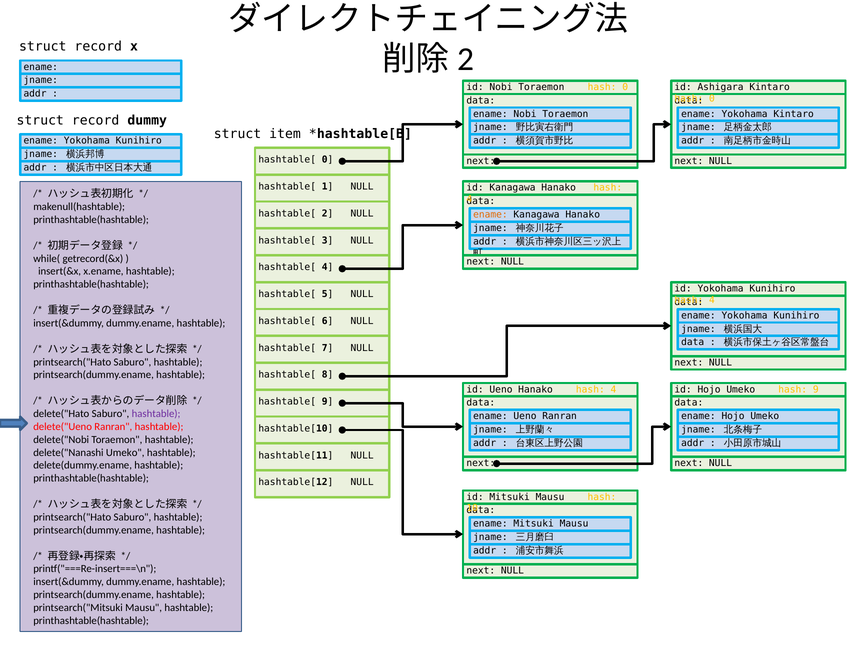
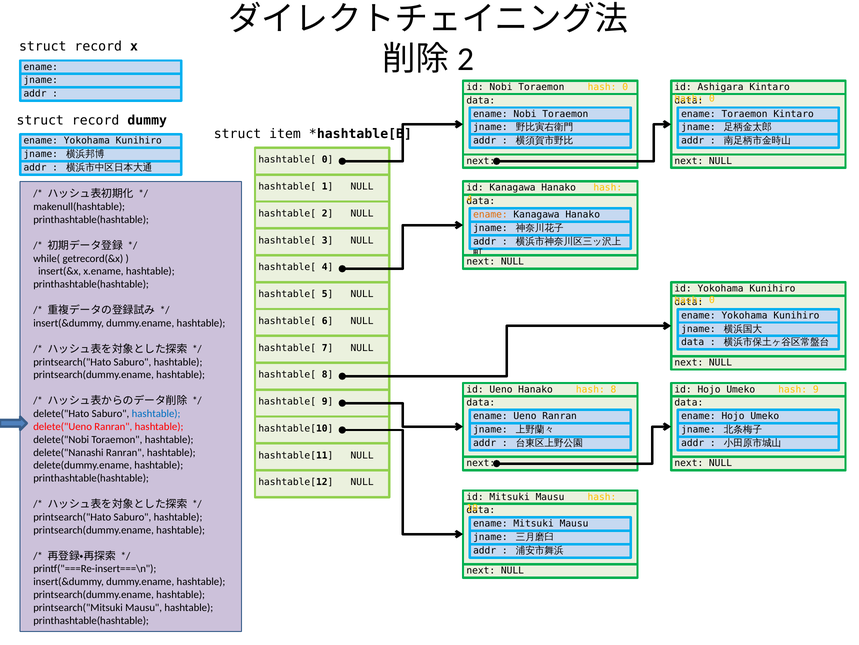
Yokohama at (745, 114): Yokohama -> Toraemon
4 at (712, 300): 4 -> 0
4 at (613, 389): 4 -> 8
hashtable at (156, 413) colour: purple -> blue
delete("Nanashi Umeko: Umeko -> Ranran
